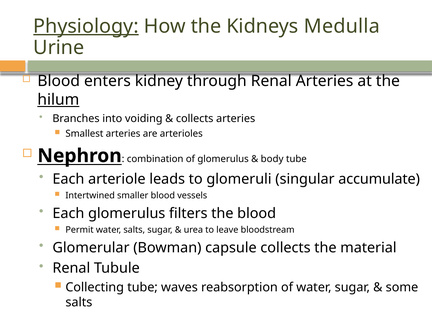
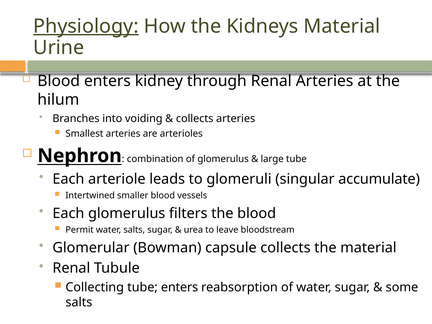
Kidneys Medulla: Medulla -> Material
hilum underline: present -> none
body: body -> large
tube waves: waves -> enters
